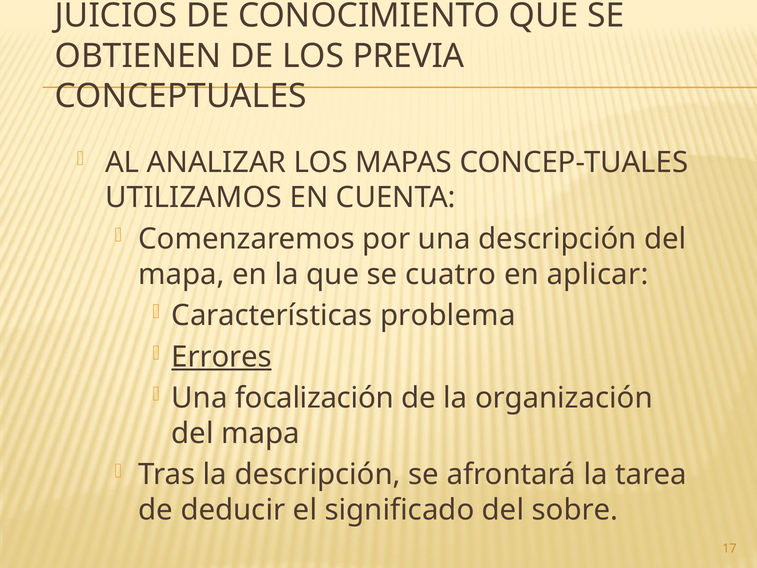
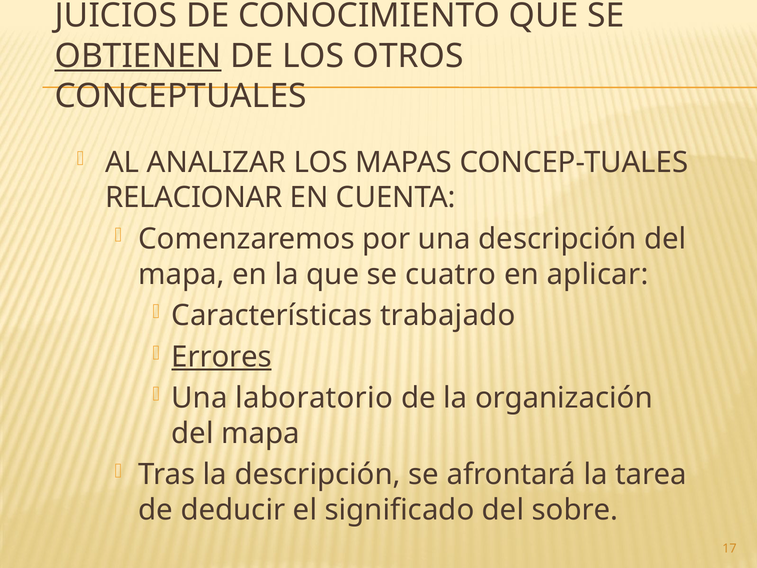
OBTIENEN underline: none -> present
PREVIA: PREVIA -> OTROS
UTILIZAMOS: UTILIZAMOS -> RELACIONAR
problema: problema -> trabajado
focalización: focalización -> laboratorio
